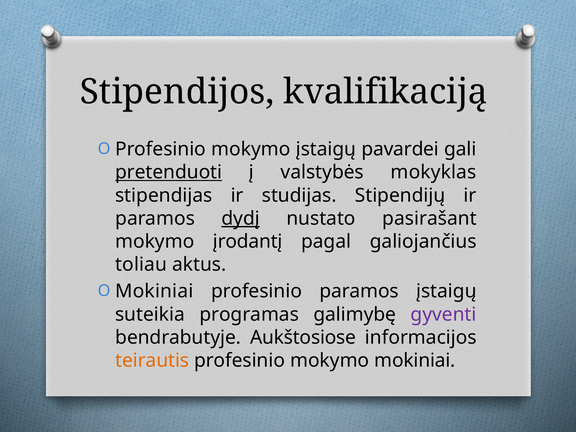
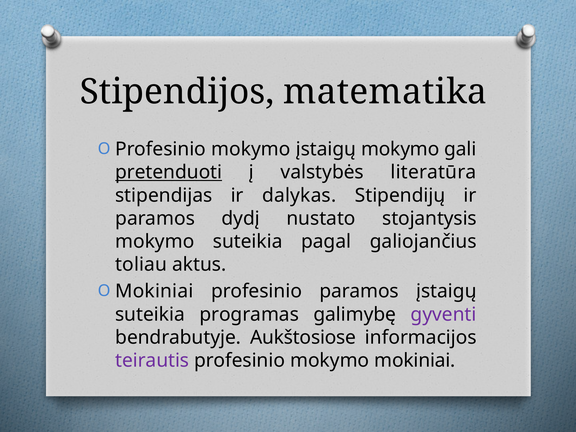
kvalifikaciją: kvalifikaciją -> matematika
įstaigų pavardei: pavardei -> mokymo
mokyklas: mokyklas -> literatūra
studijas: studijas -> dalykas
dydį underline: present -> none
pasirašant: pasirašant -> stojantysis
mokymo įrodantį: įrodantį -> suteikia
teirautis colour: orange -> purple
